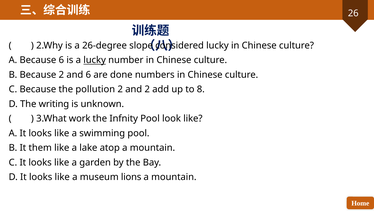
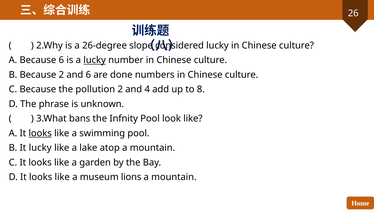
and 2: 2 -> 4
writing: writing -> phrase
work: work -> bans
looks at (40, 133) underline: none -> present
It them: them -> lucky
